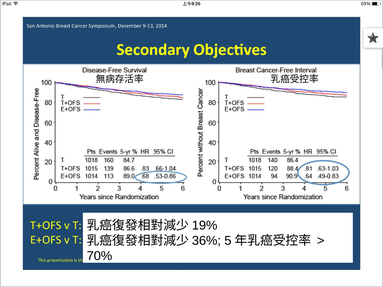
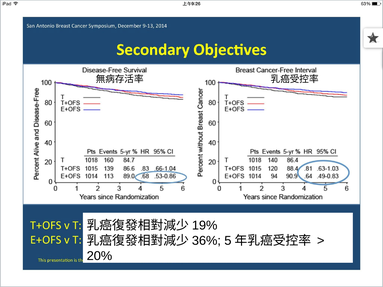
70%: 70% -> 20%
